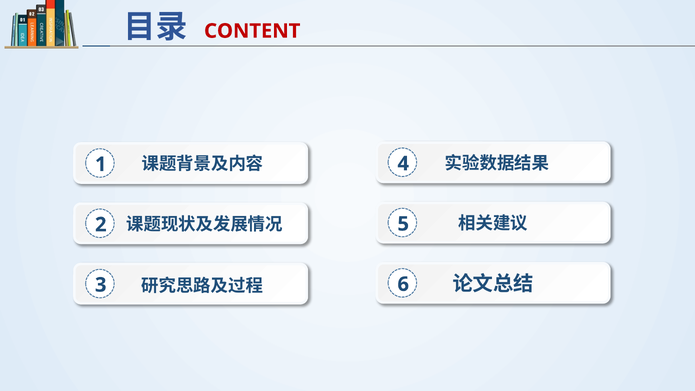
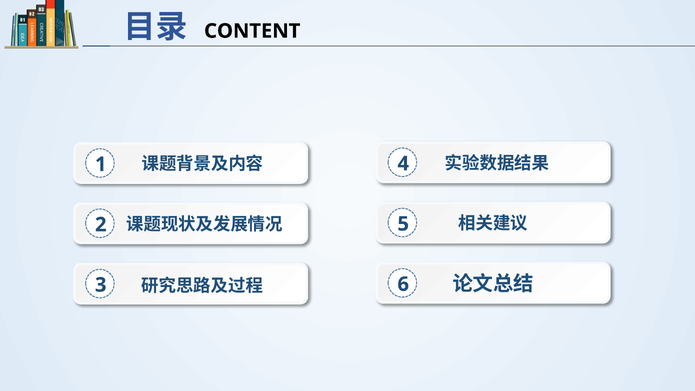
CONTENT colour: red -> black
